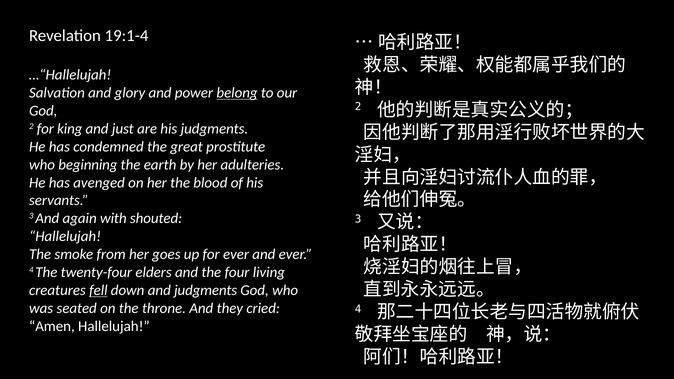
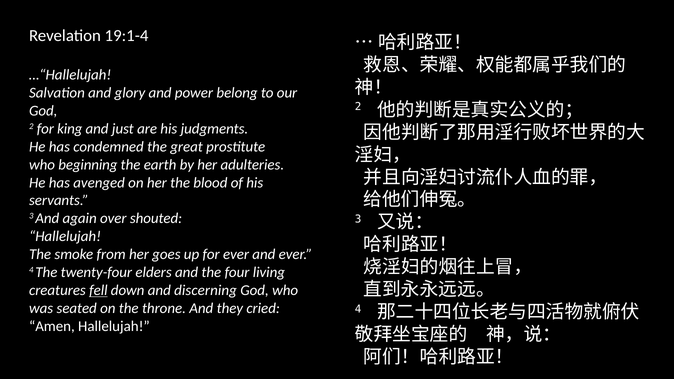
belong underline: present -> none
with: with -> over
and judgments: judgments -> discerning
